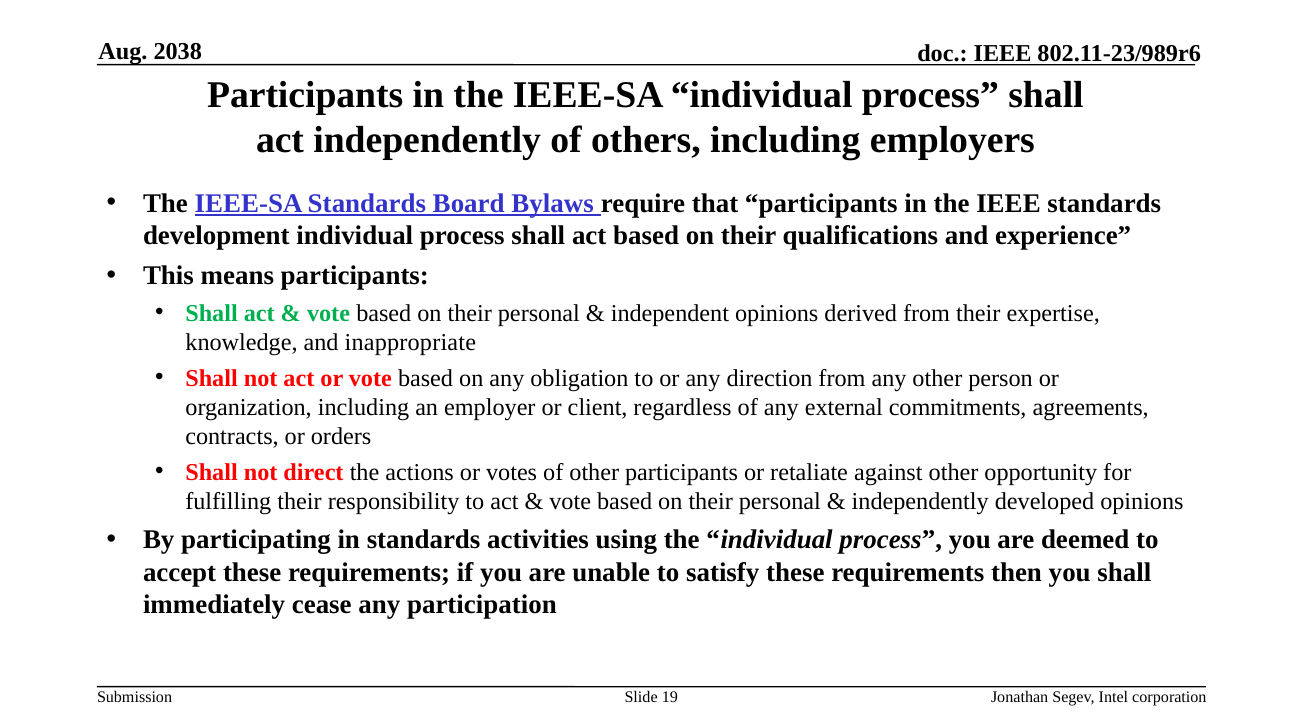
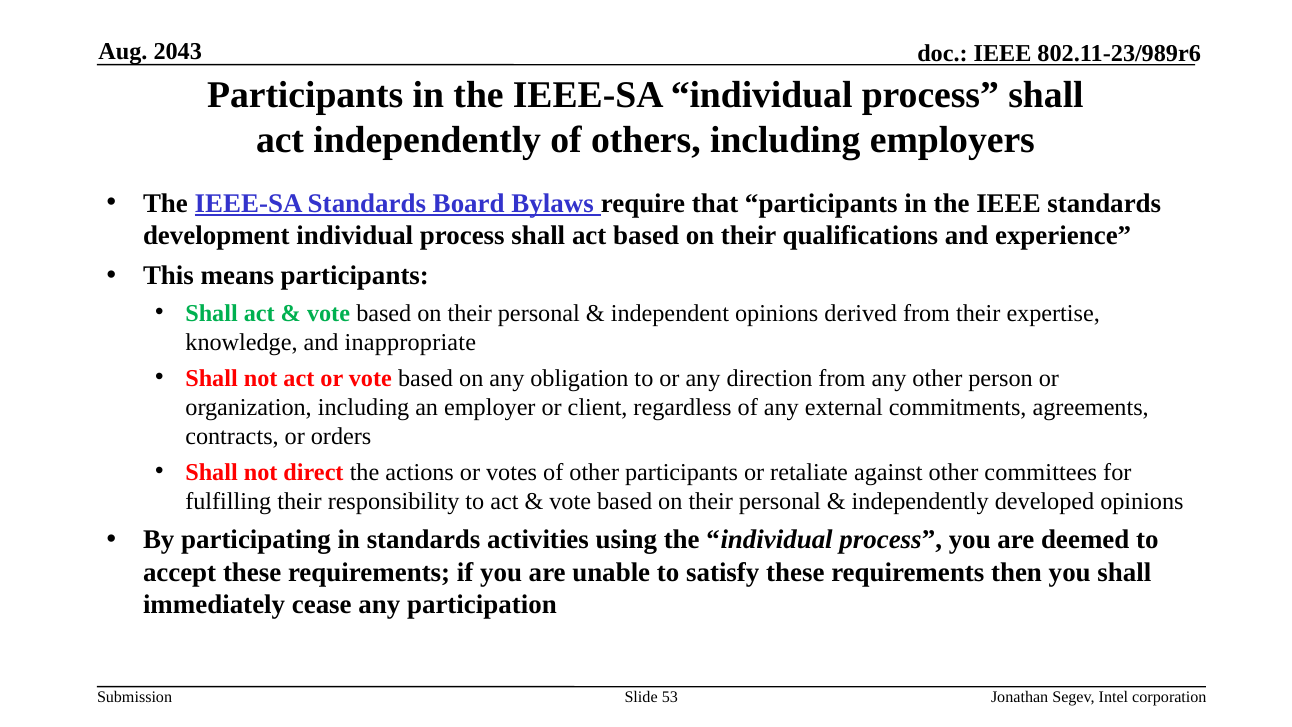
2038: 2038 -> 2043
opportunity: opportunity -> committees
19: 19 -> 53
